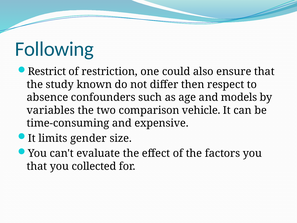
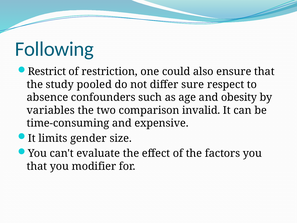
known: known -> pooled
then: then -> sure
models: models -> obesity
vehicle: vehicle -> invalid
collected: collected -> modifier
